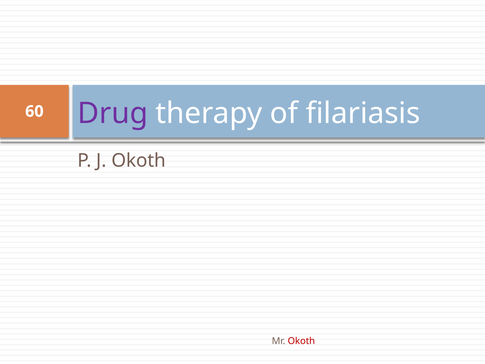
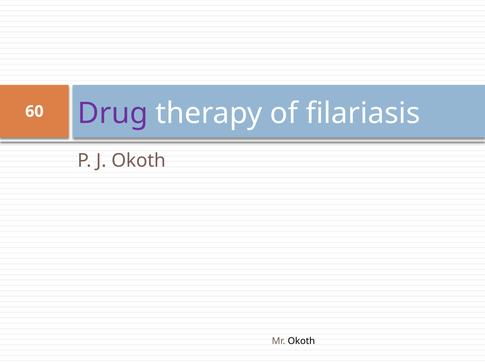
Okoth at (301, 341) colour: red -> black
